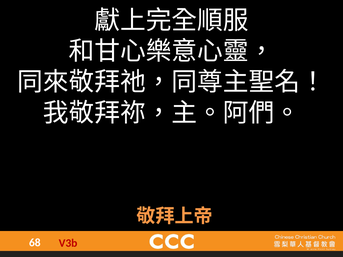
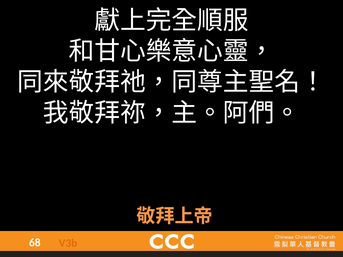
V3b colour: red -> orange
